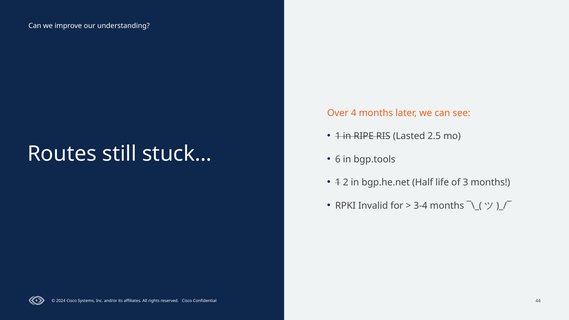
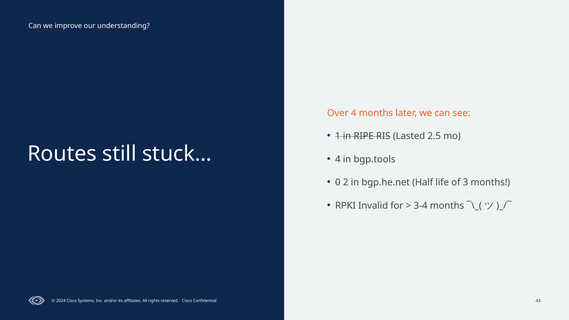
6 at (338, 159): 6 -> 4
1 at (338, 182): 1 -> 0
